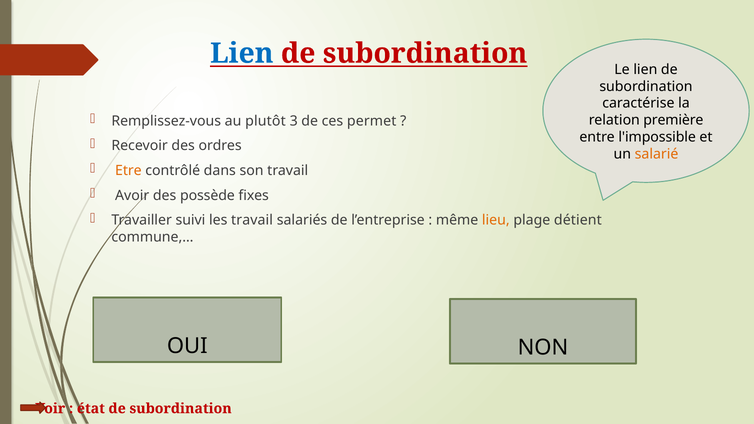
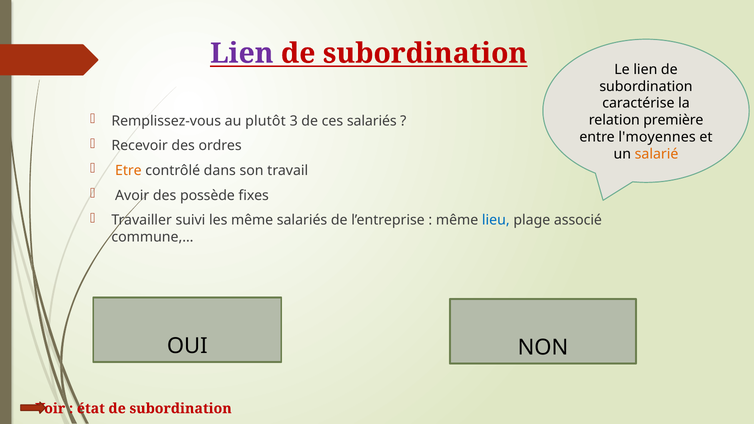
Lien at (242, 53) colour: blue -> purple
ces permet: permet -> salariés
l'impossible: l'impossible -> l'moyennes
les travail: travail -> même
lieu colour: orange -> blue
détient: détient -> associé
